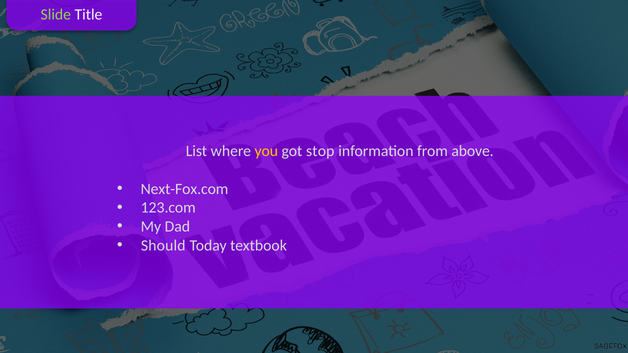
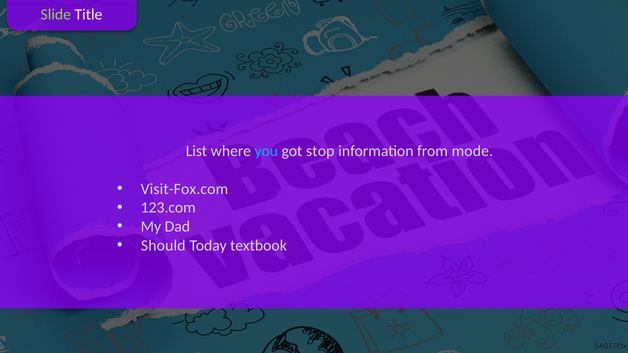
you colour: yellow -> light blue
above: above -> mode
Next-Fox.com: Next-Fox.com -> Visit-Fox.com
